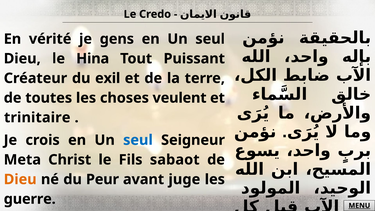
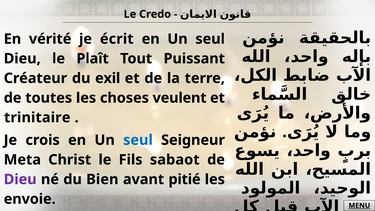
gens: gens -> écrit
Hina: Hina -> Plaît
Dieu at (20, 179) colour: orange -> purple
Peur: Peur -> Bien
juge: juge -> pitié
guerre: guerre -> envoie
